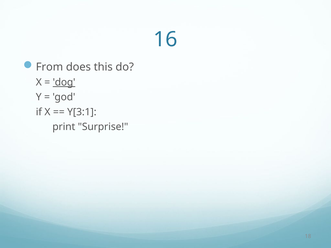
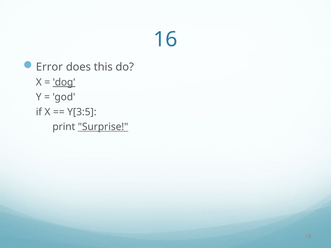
From: From -> Error
Y[3:1: Y[3:1 -> Y[3:5
Surprise underline: none -> present
